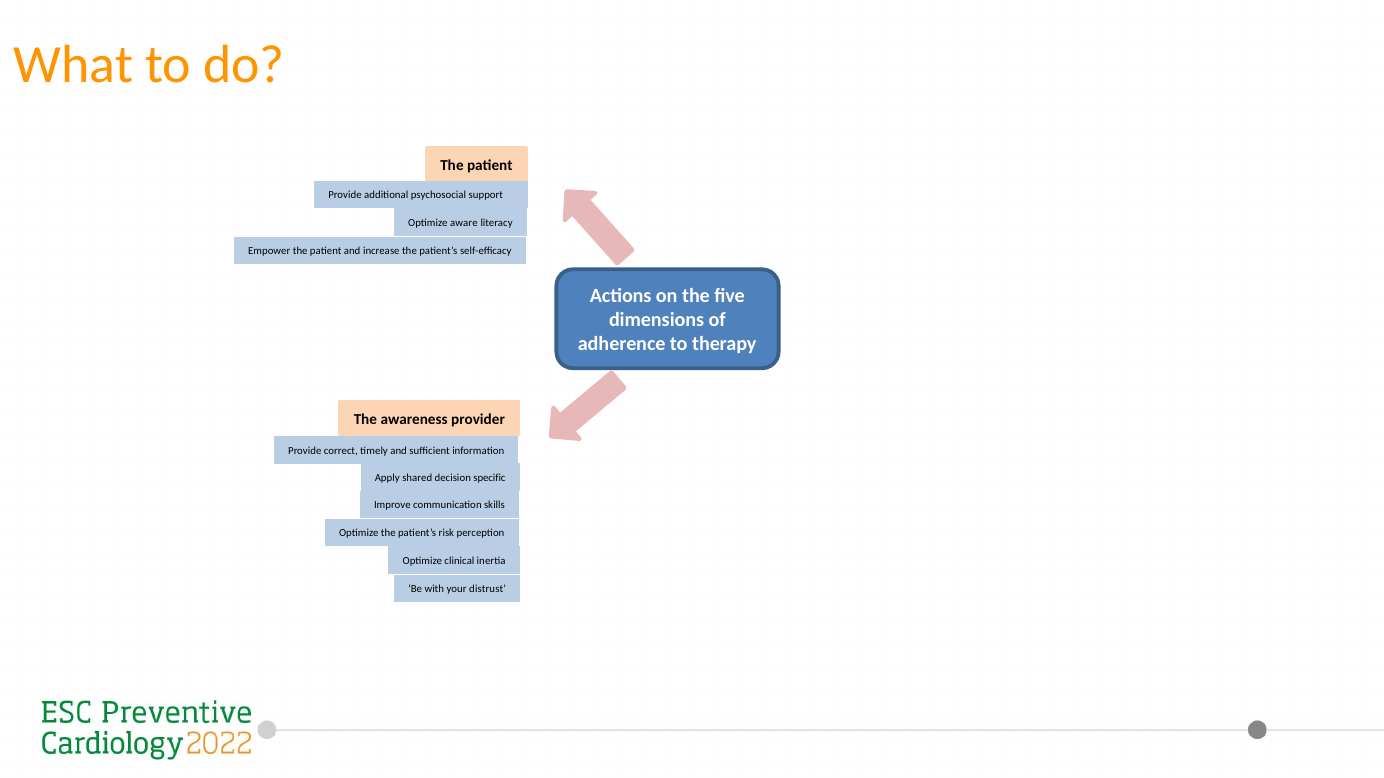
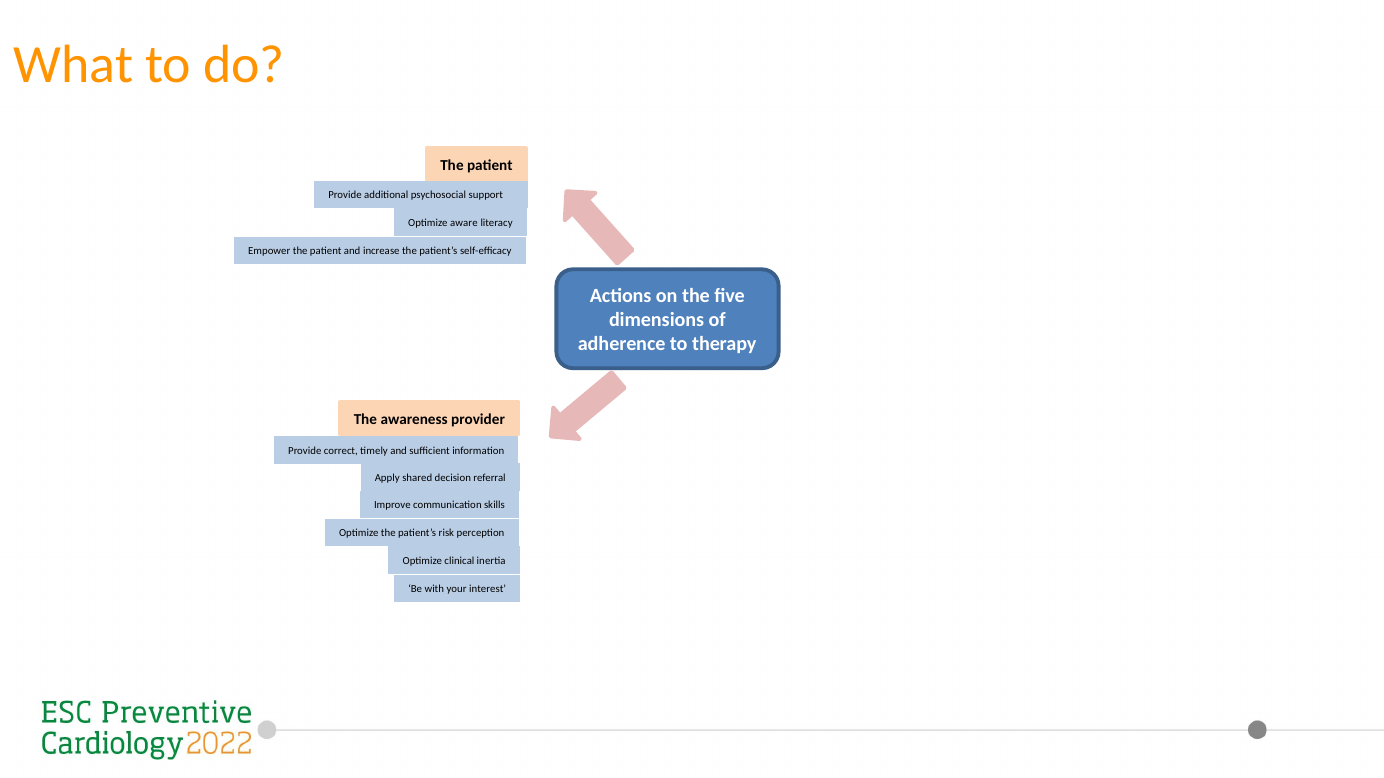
specific: specific -> referral
distrust: distrust -> interest
